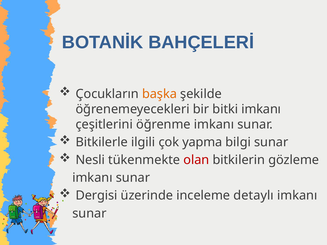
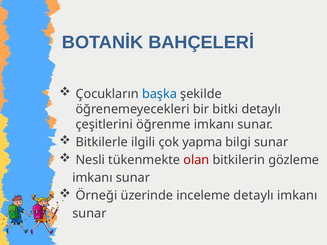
başka colour: orange -> blue
bitki imkanı: imkanı -> detaylı
Dergisi: Dergisi -> Örneği
